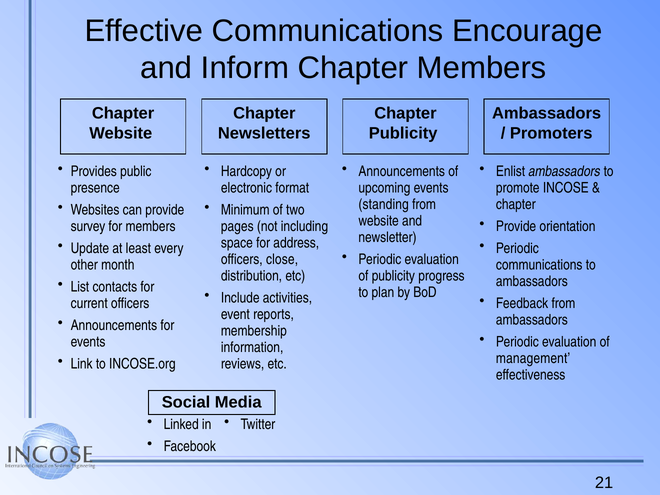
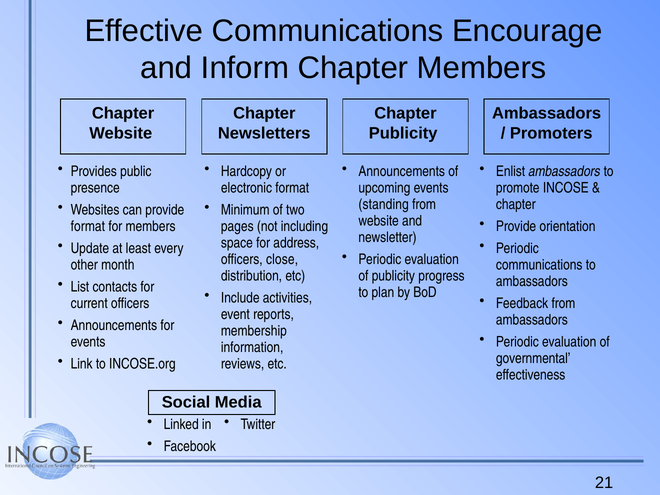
survey at (88, 226): survey -> format
management: management -> governmental
